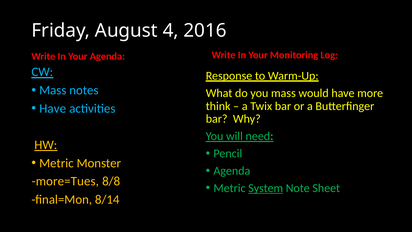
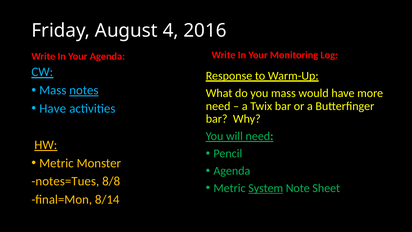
notes underline: none -> present
think at (218, 106): think -> need
more=Tues: more=Tues -> notes=Tues
